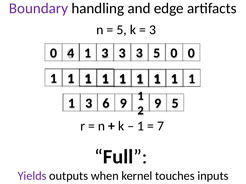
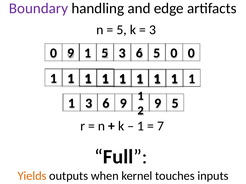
0 4: 4 -> 9
3 at (105, 53): 3 -> 5
3 at (139, 53): 3 -> 6
Yields colour: purple -> orange
